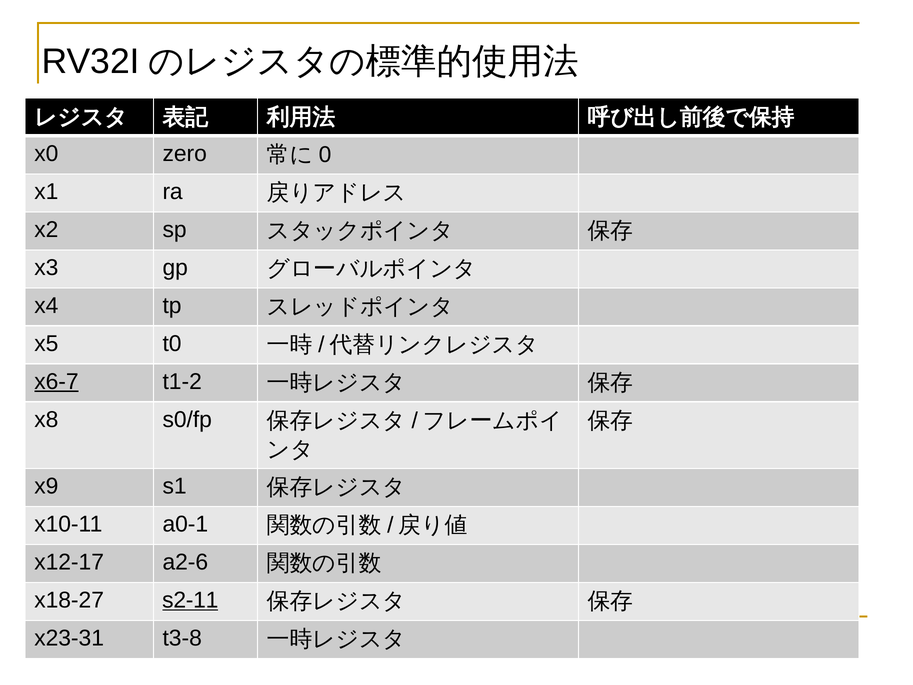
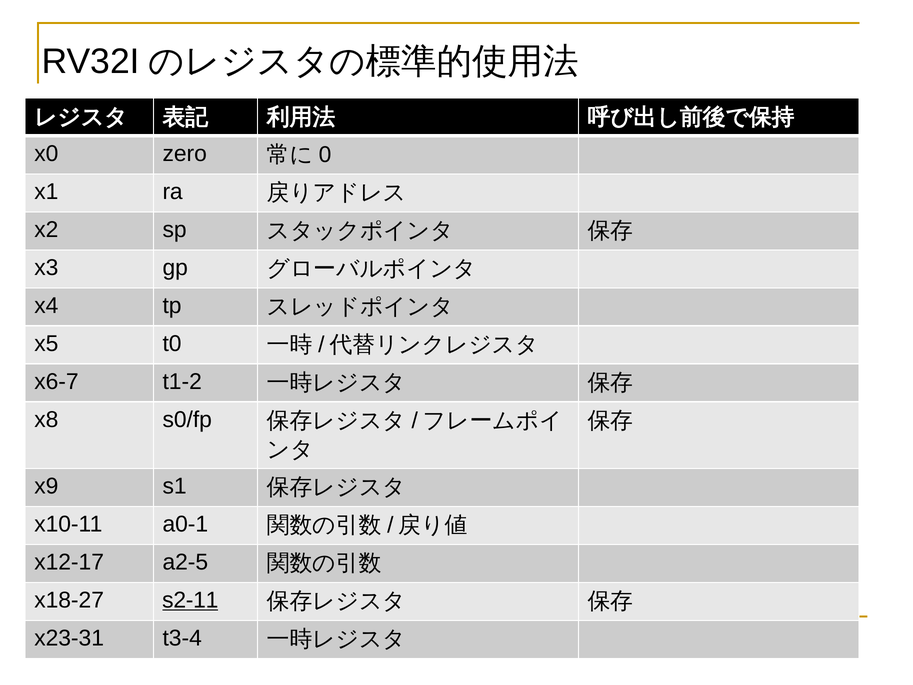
x6-7 underline: present -> none
a2-6: a2-6 -> a2-5
t3-8: t3-8 -> t3-4
